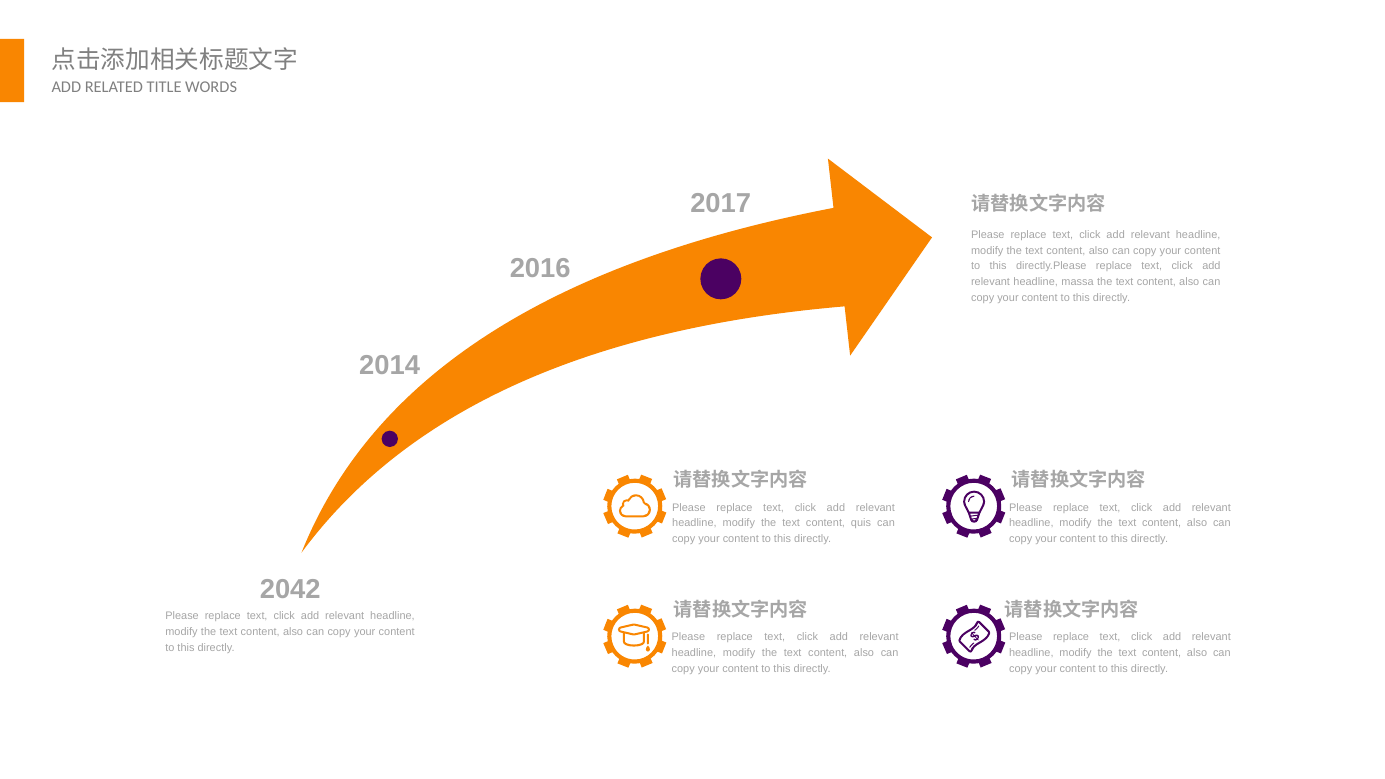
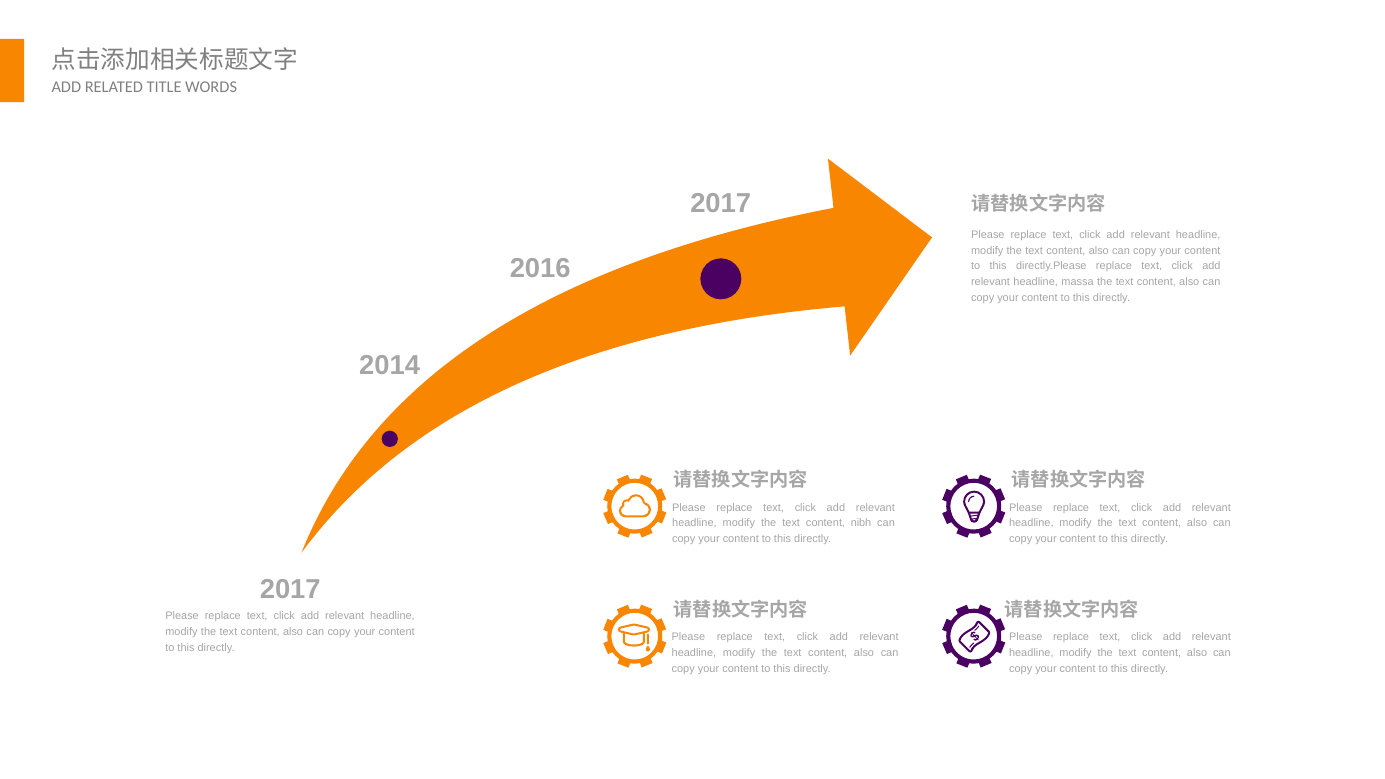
quis: quis -> nibh
2042 at (290, 589): 2042 -> 2017
